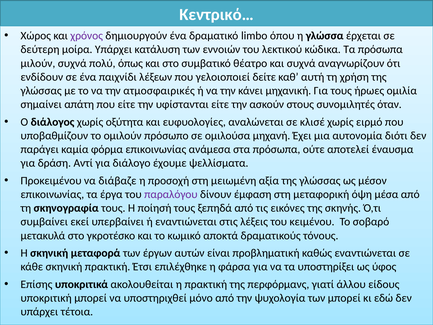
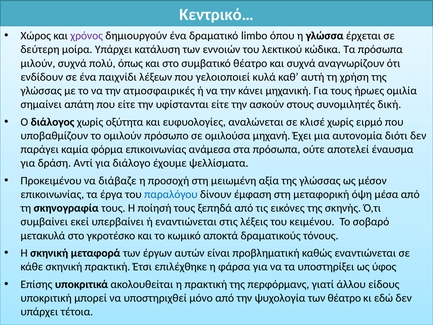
δείτε: δείτε -> κυλά
όταν: όταν -> δική
παραλόγου colour: purple -> blue
των μπορεί: μπορεί -> θέατρο
